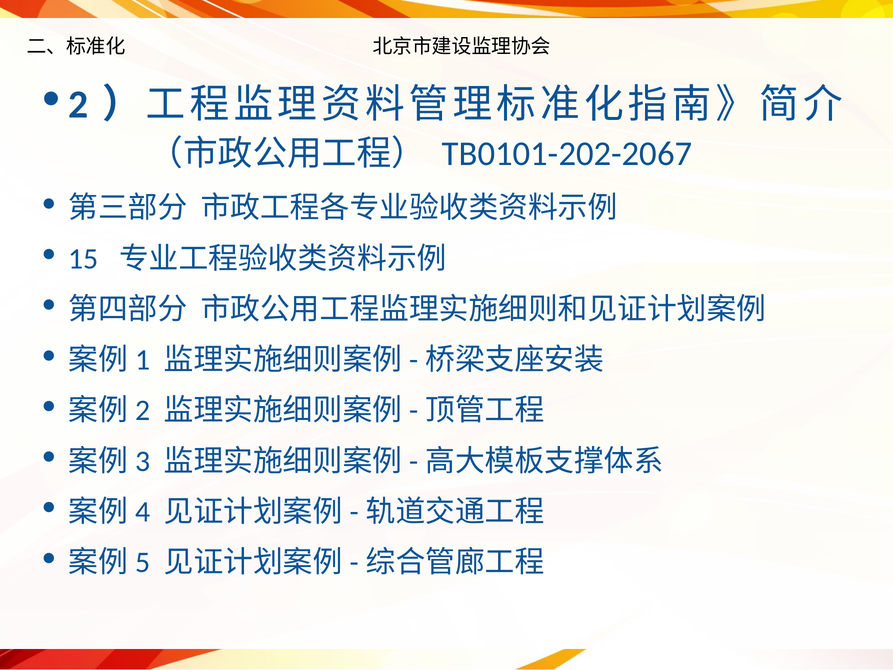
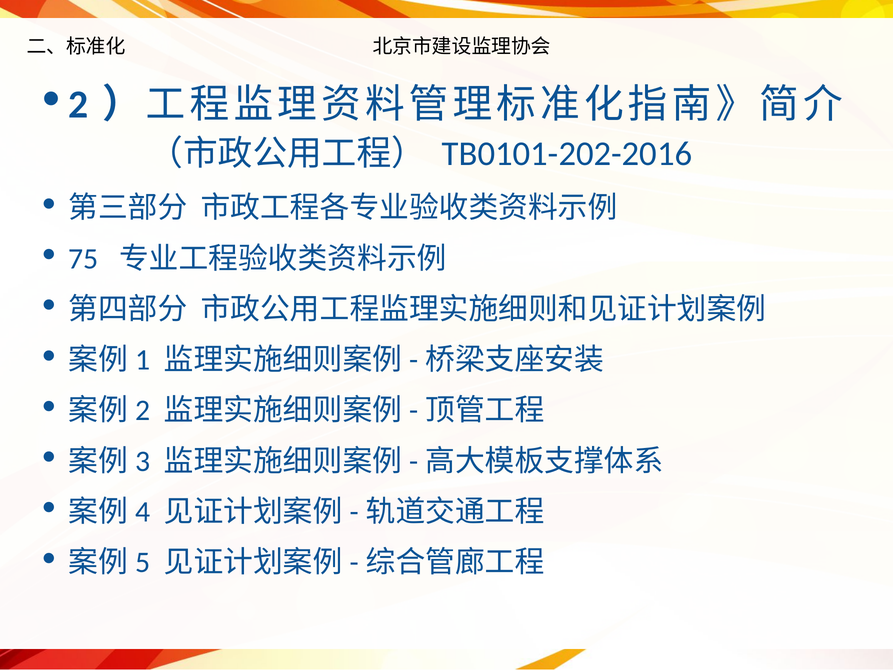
TB0101-202-2067: TB0101-202-2067 -> TB0101-202-2016
15: 15 -> 75
